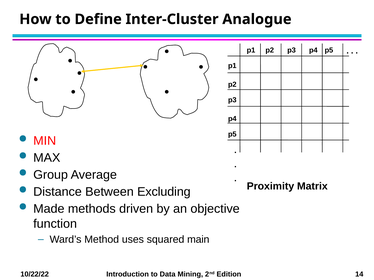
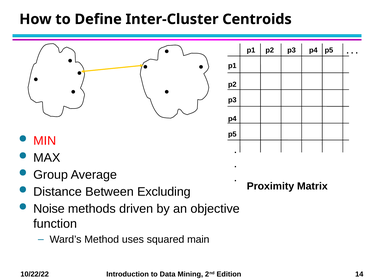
Analogue: Analogue -> Centroids
Made: Made -> Noise
